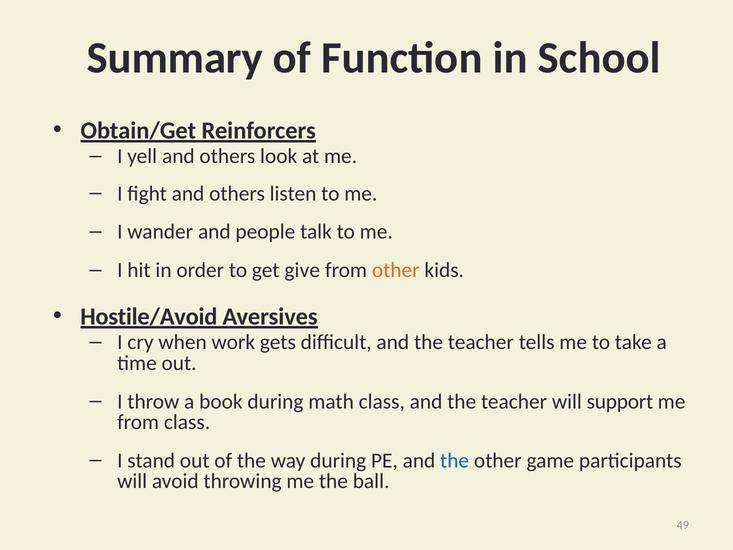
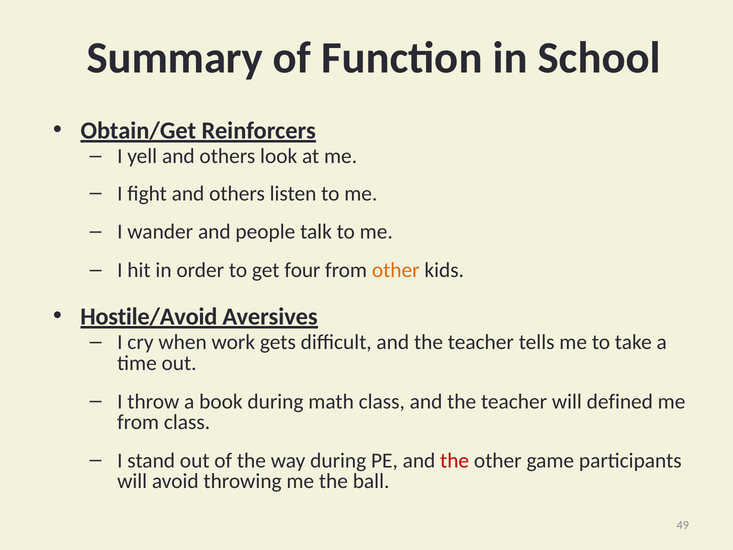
give: give -> four
support: support -> defined
the at (455, 460) colour: blue -> red
